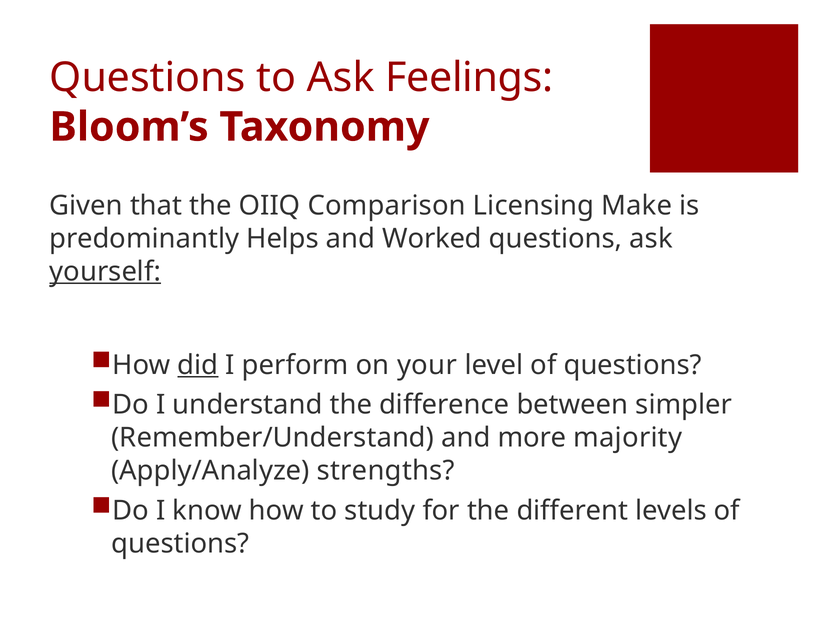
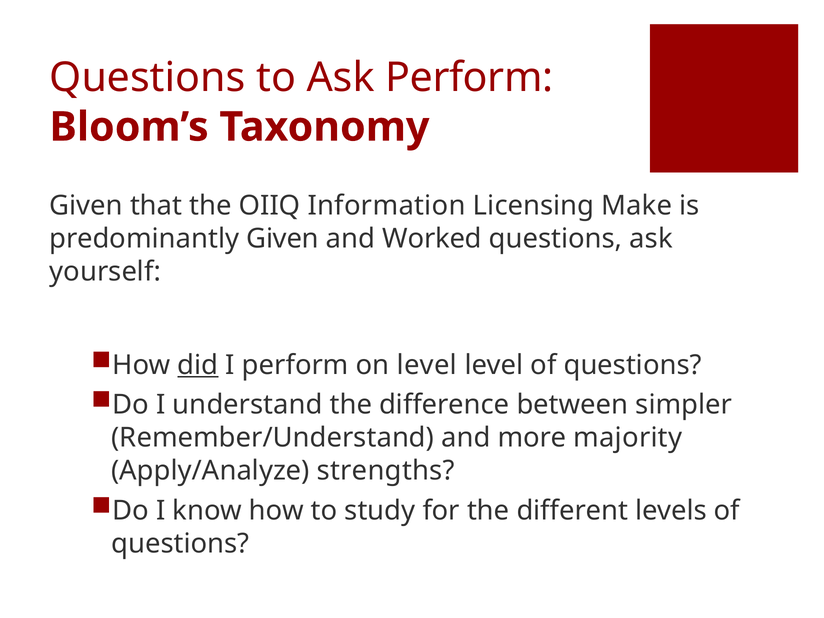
Ask Feelings: Feelings -> Perform
Comparison: Comparison -> Information
predominantly Helps: Helps -> Given
yourself underline: present -> none
on your: your -> level
